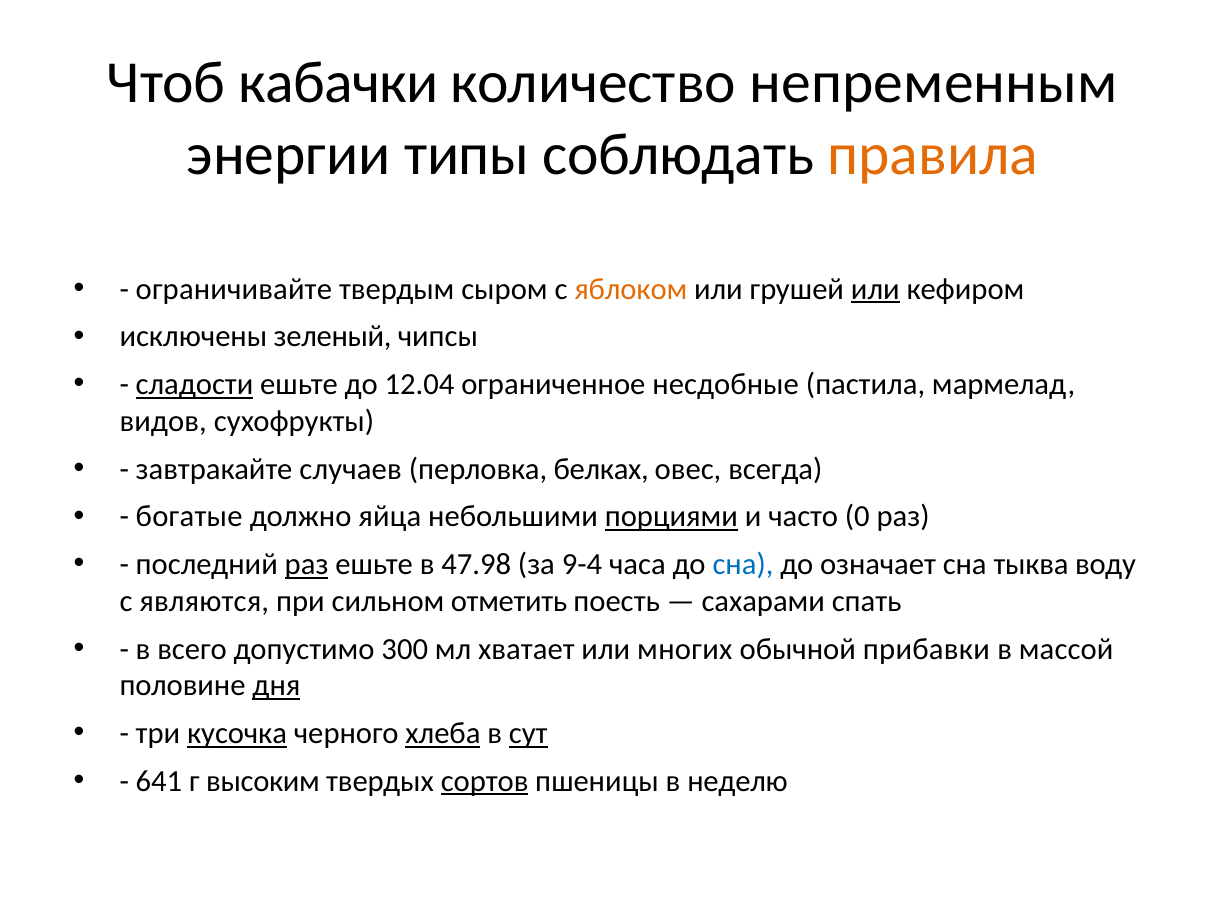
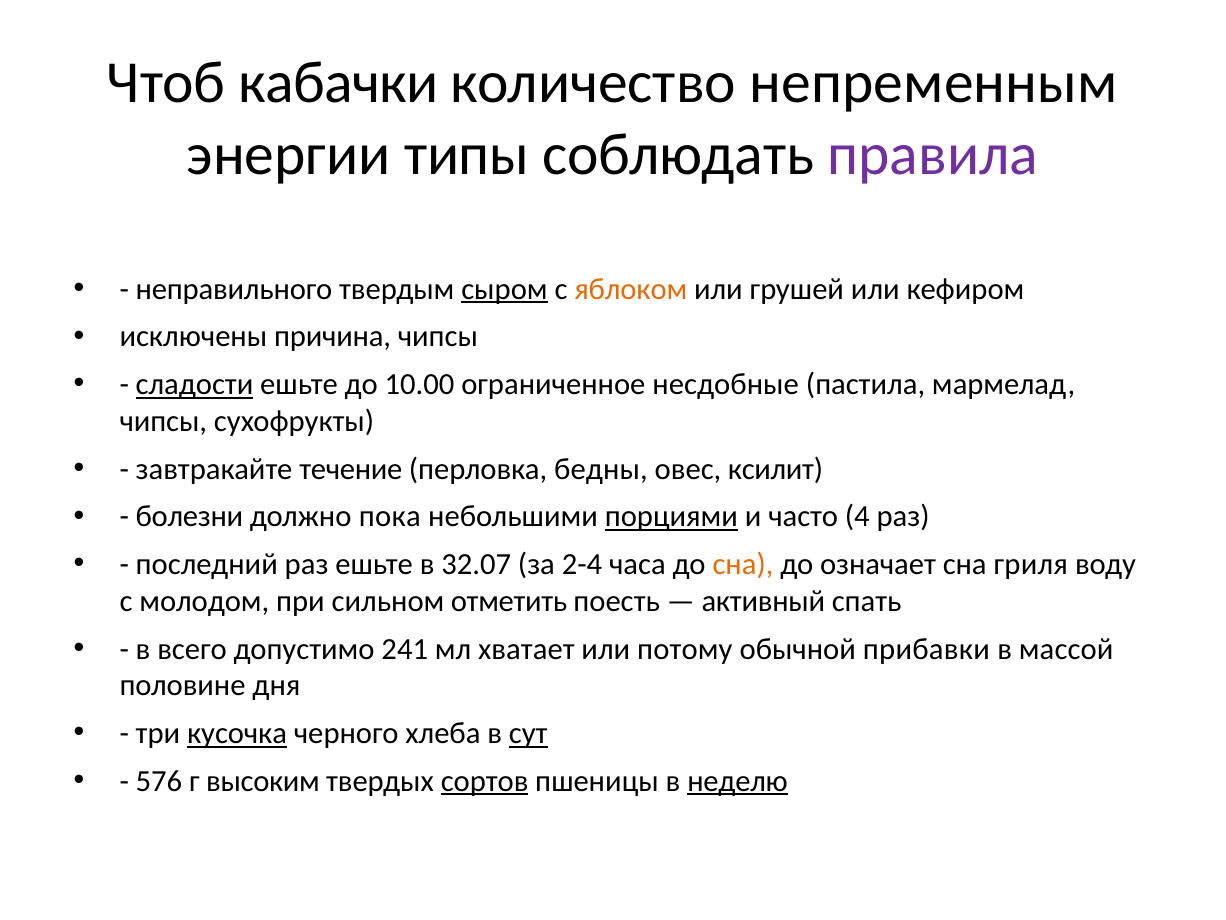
правила colour: orange -> purple
ограничивайте: ограничивайте -> неправильного
сыром underline: none -> present
или at (875, 289) underline: present -> none
зеленый: зеленый -> причина
12.04: 12.04 -> 10.00
видов at (163, 421): видов -> чипсы
случаев: случаев -> течение
белках: белках -> бедны
всегда: всегда -> ксилит
богатые: богатые -> болезни
яйца: яйца -> пока
0: 0 -> 4
раз at (307, 564) underline: present -> none
47.98: 47.98 -> 32.07
9-4: 9-4 -> 2-4
сна at (743, 564) colour: blue -> orange
тыква: тыква -> гриля
являются: являются -> молодом
сахарами: сахарами -> активный
300: 300 -> 241
многих: многих -> потому
дня underline: present -> none
хлеба underline: present -> none
641: 641 -> 576
неделю underline: none -> present
